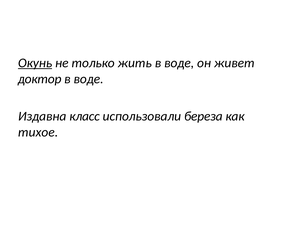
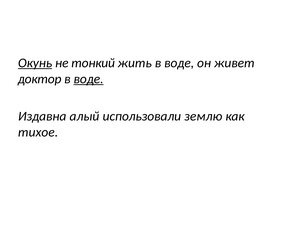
только: только -> тонкий
воде at (89, 79) underline: none -> present
класс: класс -> алый
береза: береза -> землю
